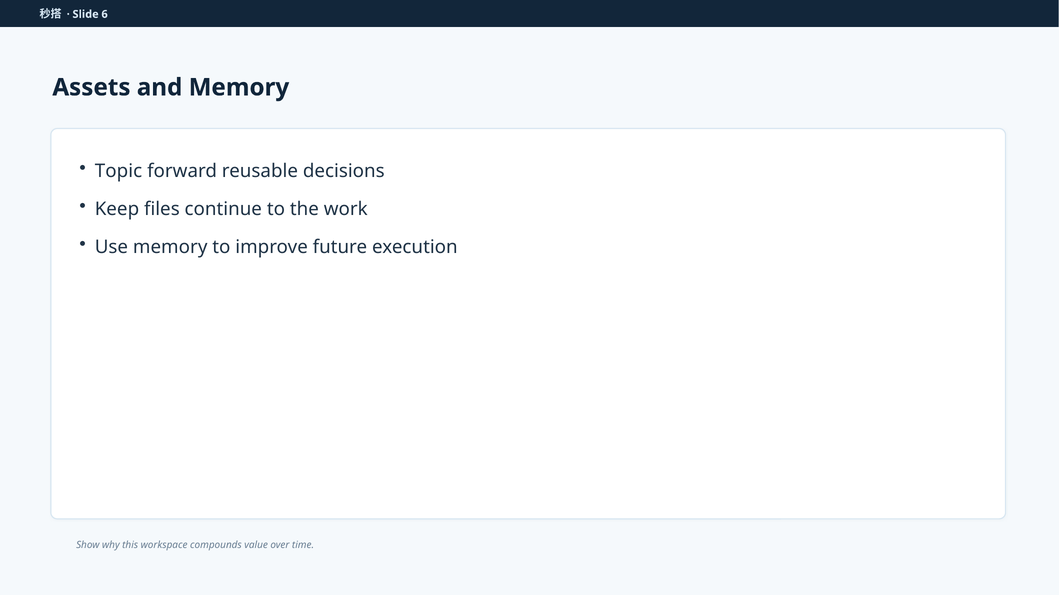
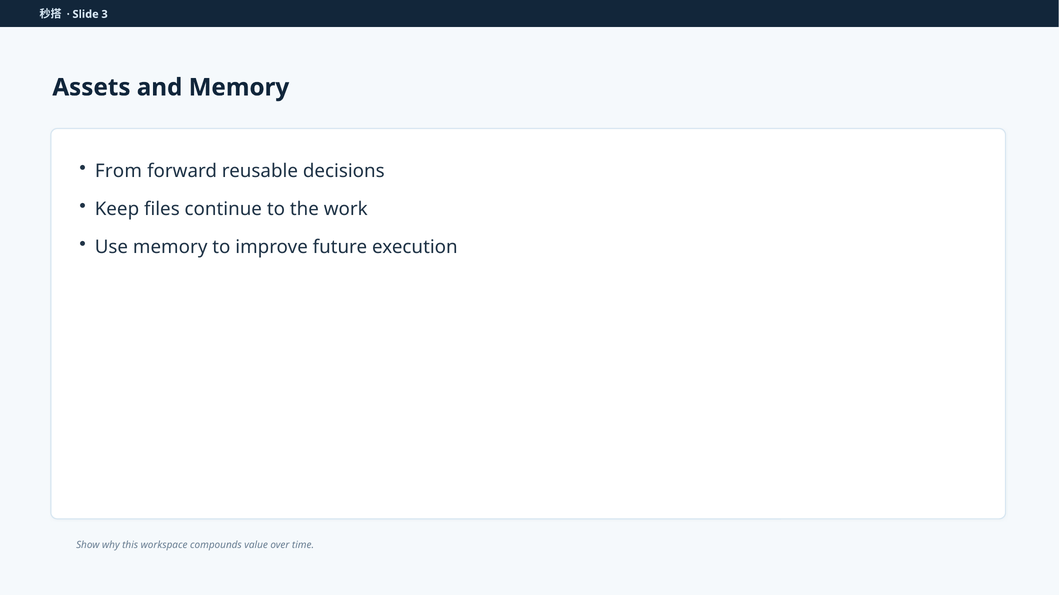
6: 6 -> 3
Topic: Topic -> From
